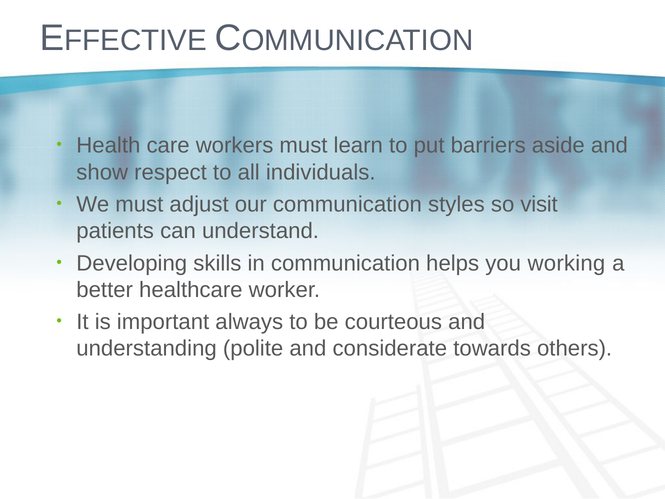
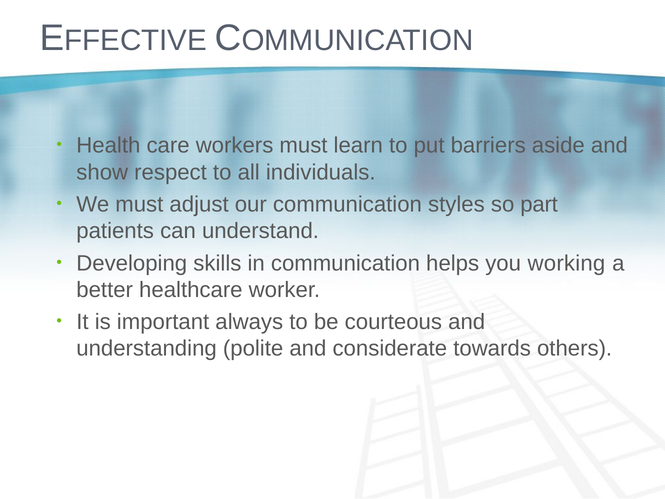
visit: visit -> part
